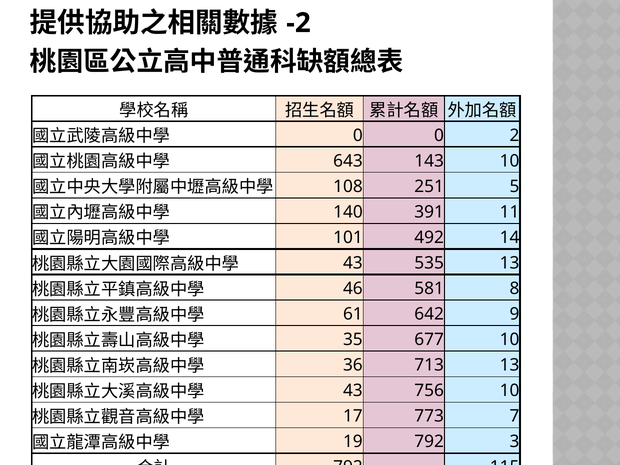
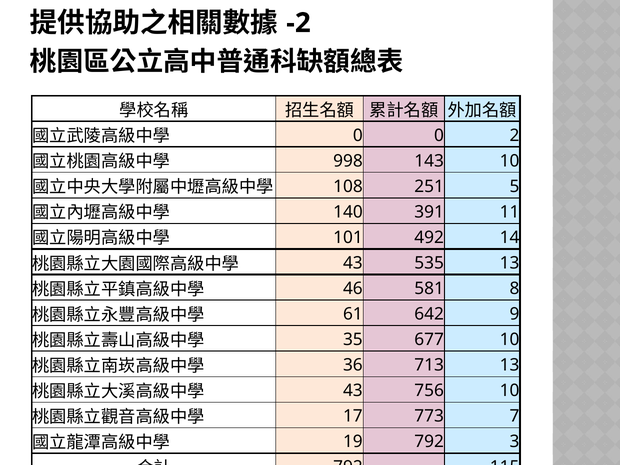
643: 643 -> 998
